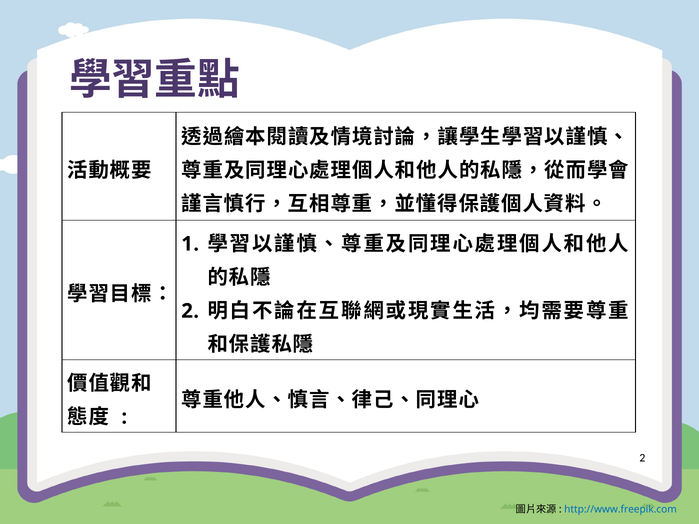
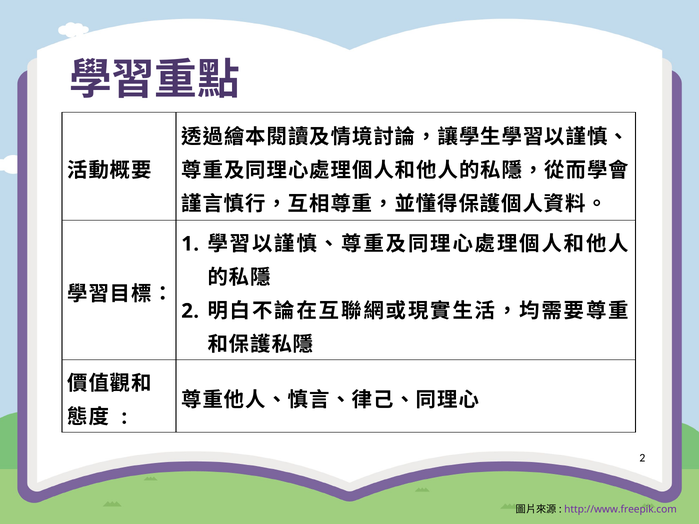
http://www.freepik.com colour: blue -> purple
